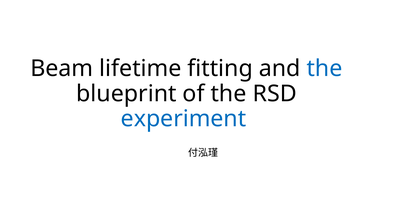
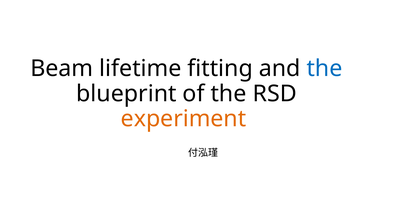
experiment colour: blue -> orange
